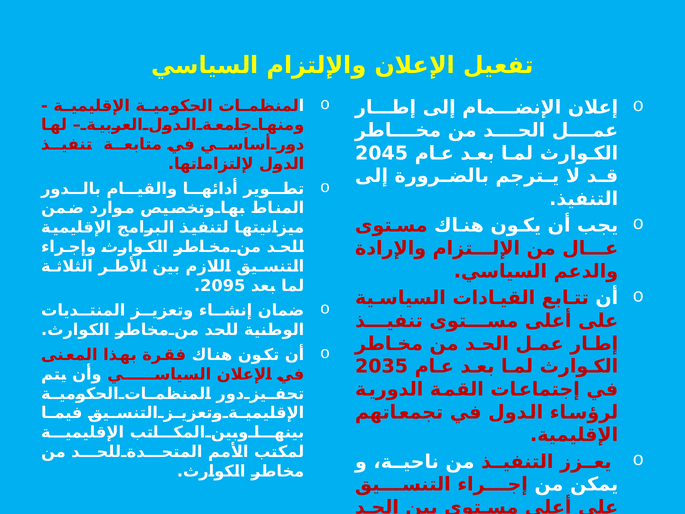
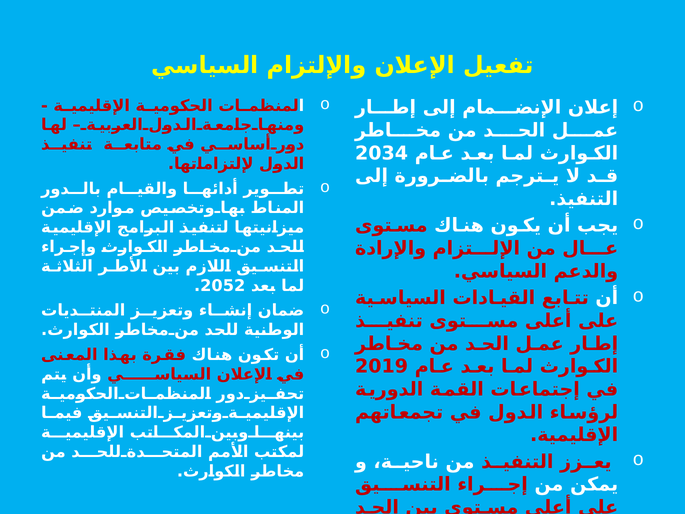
2045: 2045 -> 2034
2095: 2095 -> 2052
2035: 2035 -> 2019
